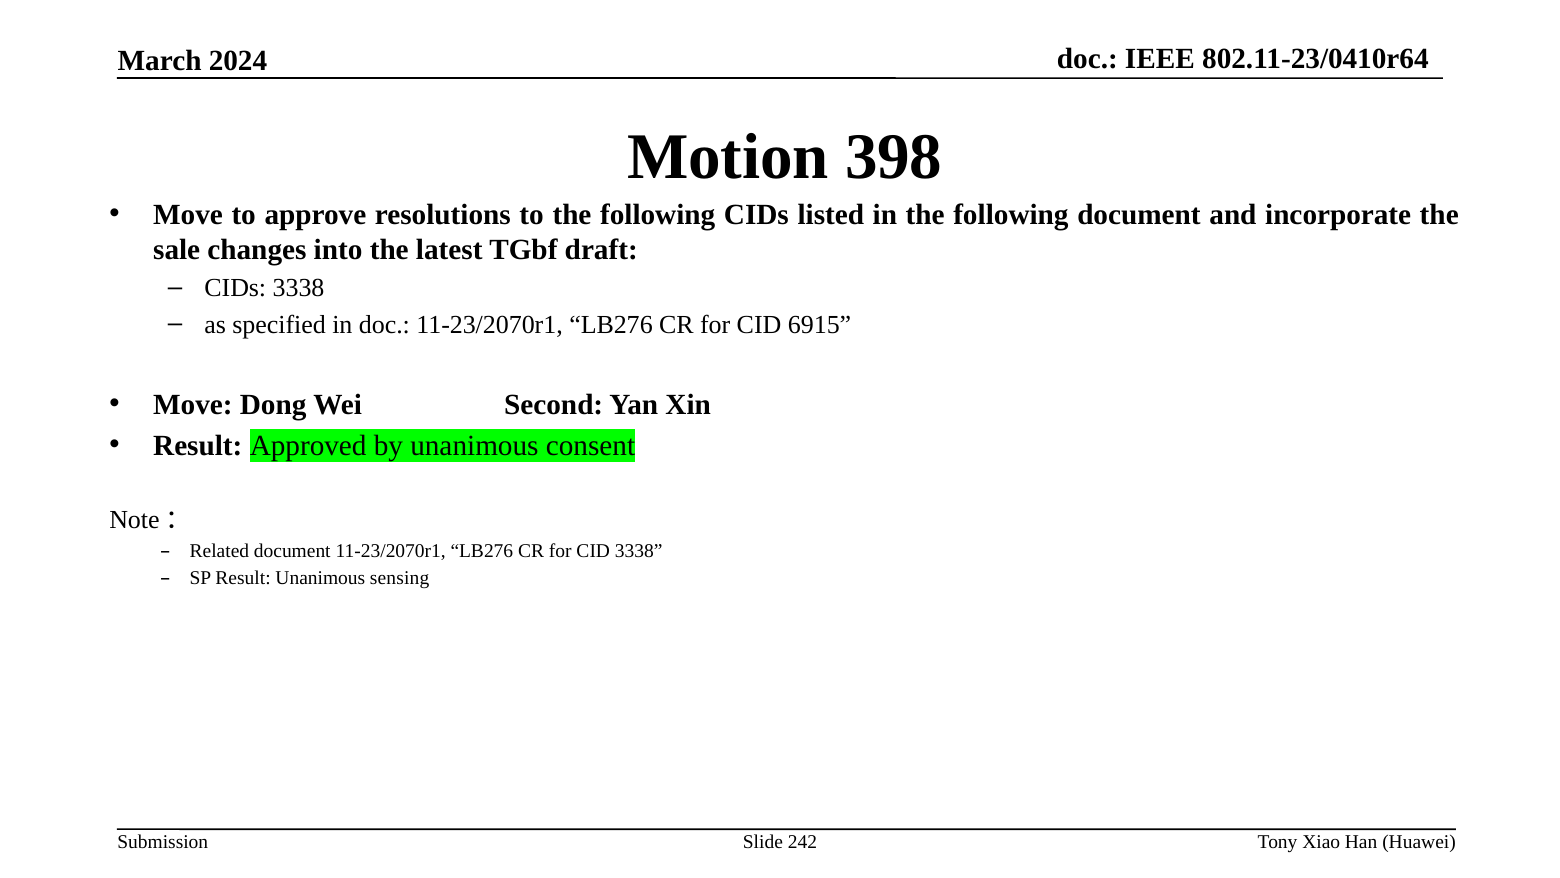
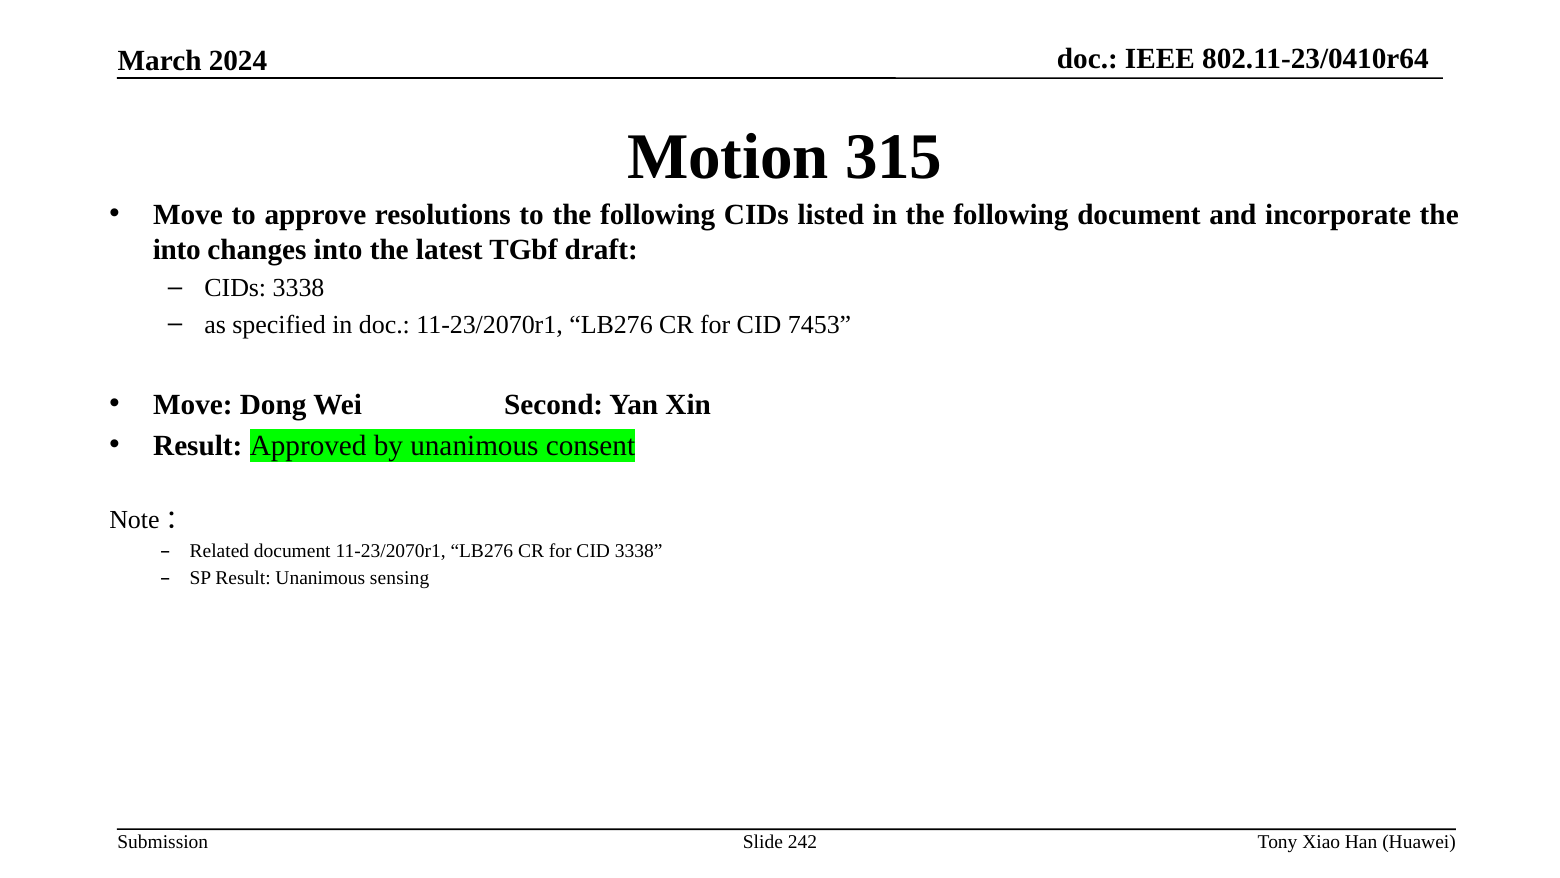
398: 398 -> 315
sale at (177, 250): sale -> into
6915: 6915 -> 7453
